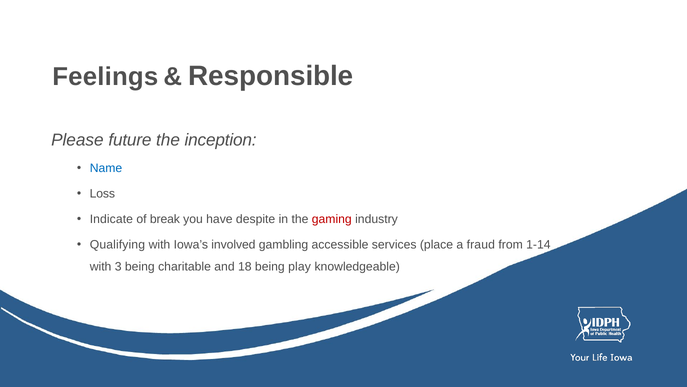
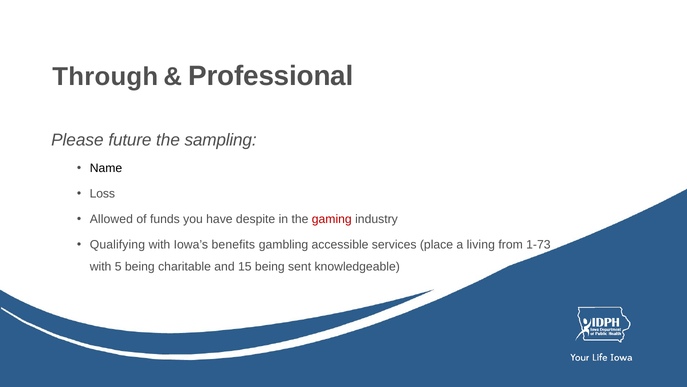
Feelings: Feelings -> Through
Responsible: Responsible -> Professional
inception: inception -> sampling
Name colour: blue -> black
Indicate: Indicate -> Allowed
break: break -> funds
involved: involved -> benefits
fraud: fraud -> living
1-14: 1-14 -> 1-73
3: 3 -> 5
18: 18 -> 15
play: play -> sent
